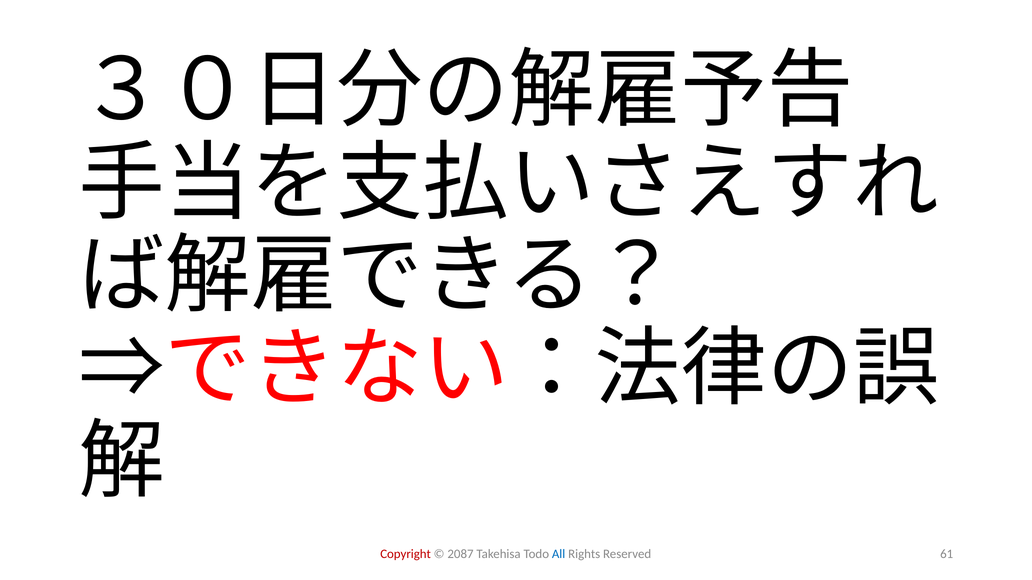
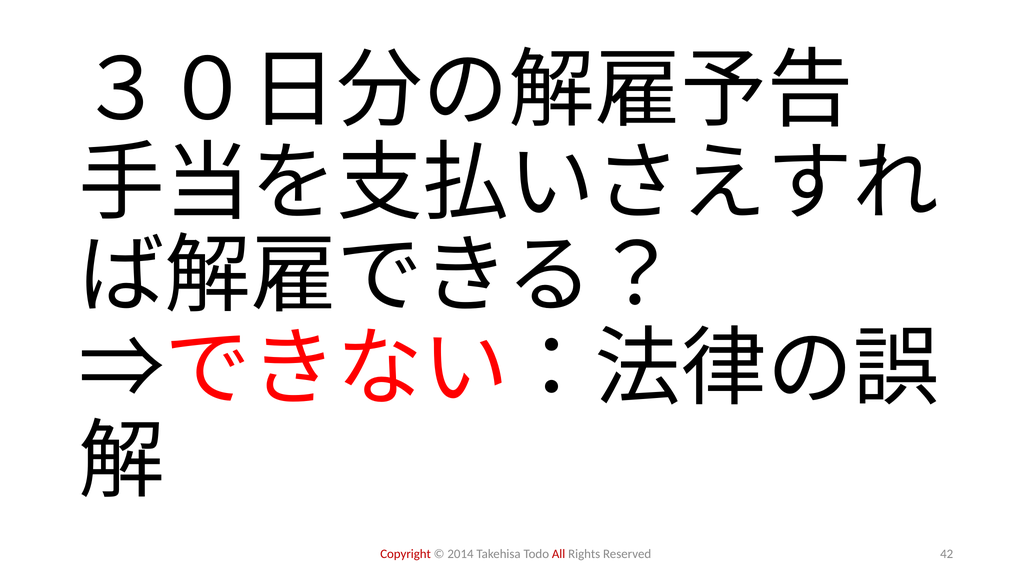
2087: 2087 -> 2014
All colour: blue -> red
61: 61 -> 42
